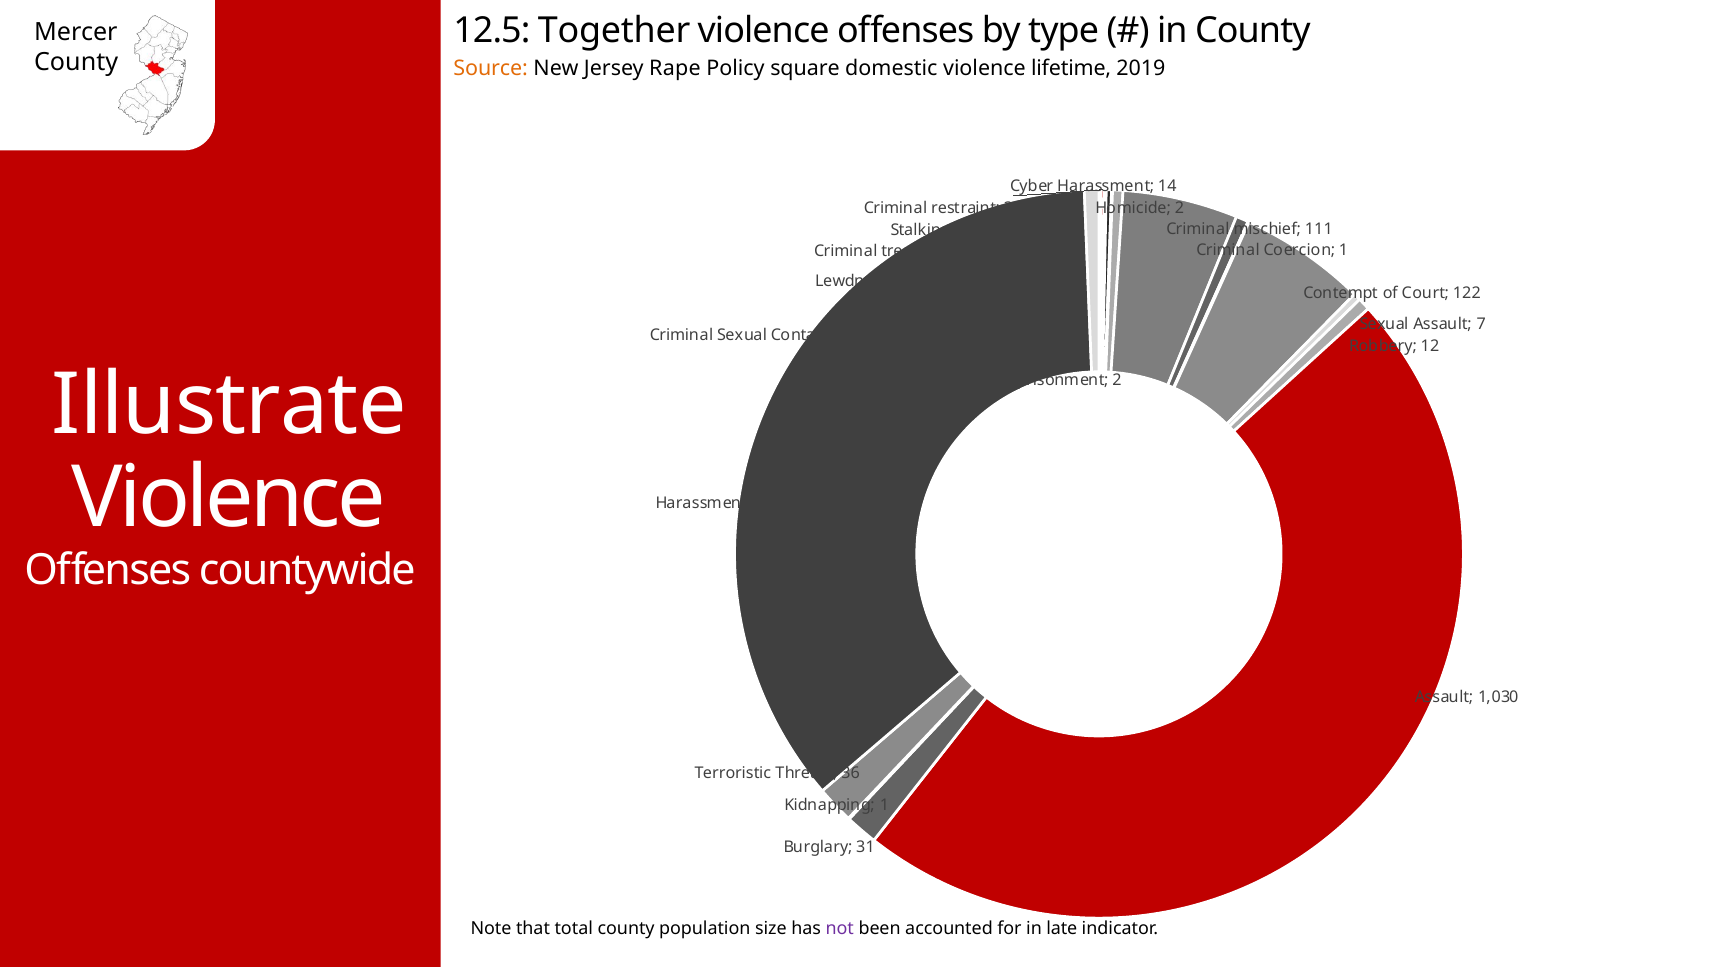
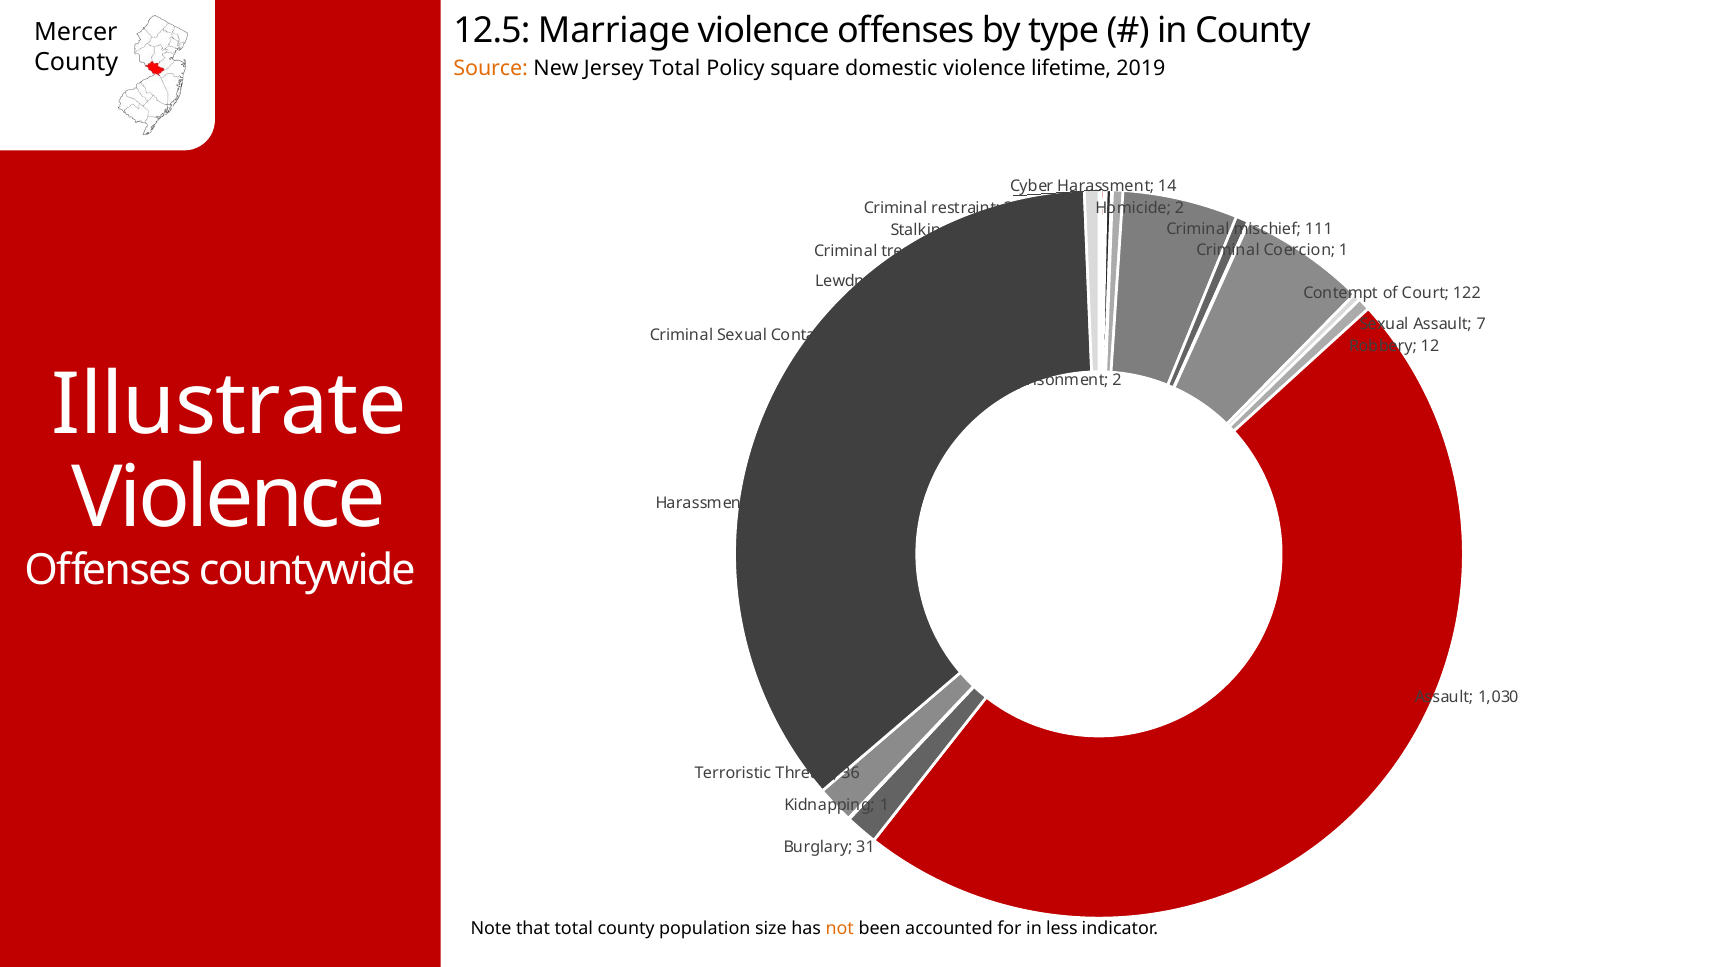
Together: Together -> Marriage
Jersey Rape: Rape -> Total
not colour: purple -> orange
late: late -> less
